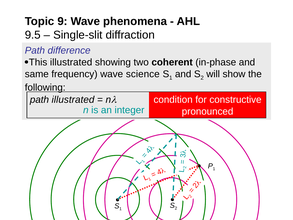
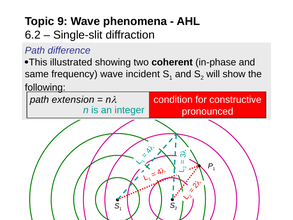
9.5: 9.5 -> 6.2
science: science -> incident
path illustrated: illustrated -> extension
